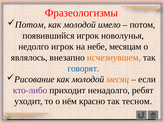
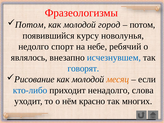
имело: имело -> город
появившийся игрок: игрок -> курсу
недолго игрок: игрок -> спорт
месяцам: месяцам -> ребячий
исчезнувшем colour: orange -> blue
кто-либо colour: purple -> blue
ребят: ребят -> слова
тесном: тесном -> многих
